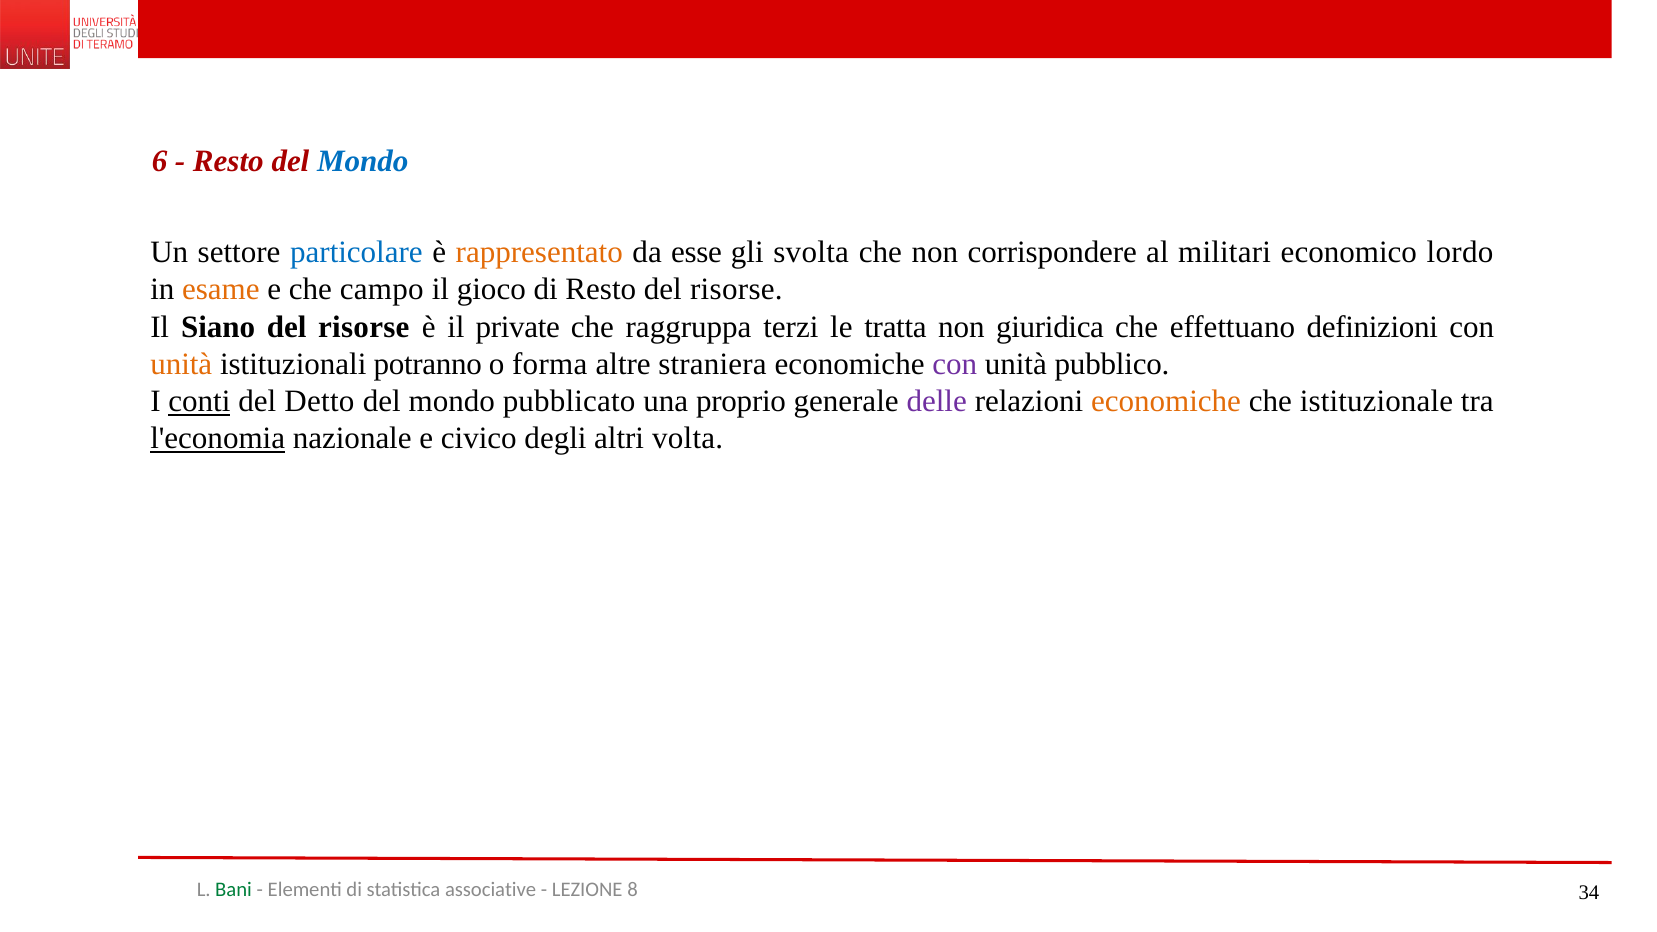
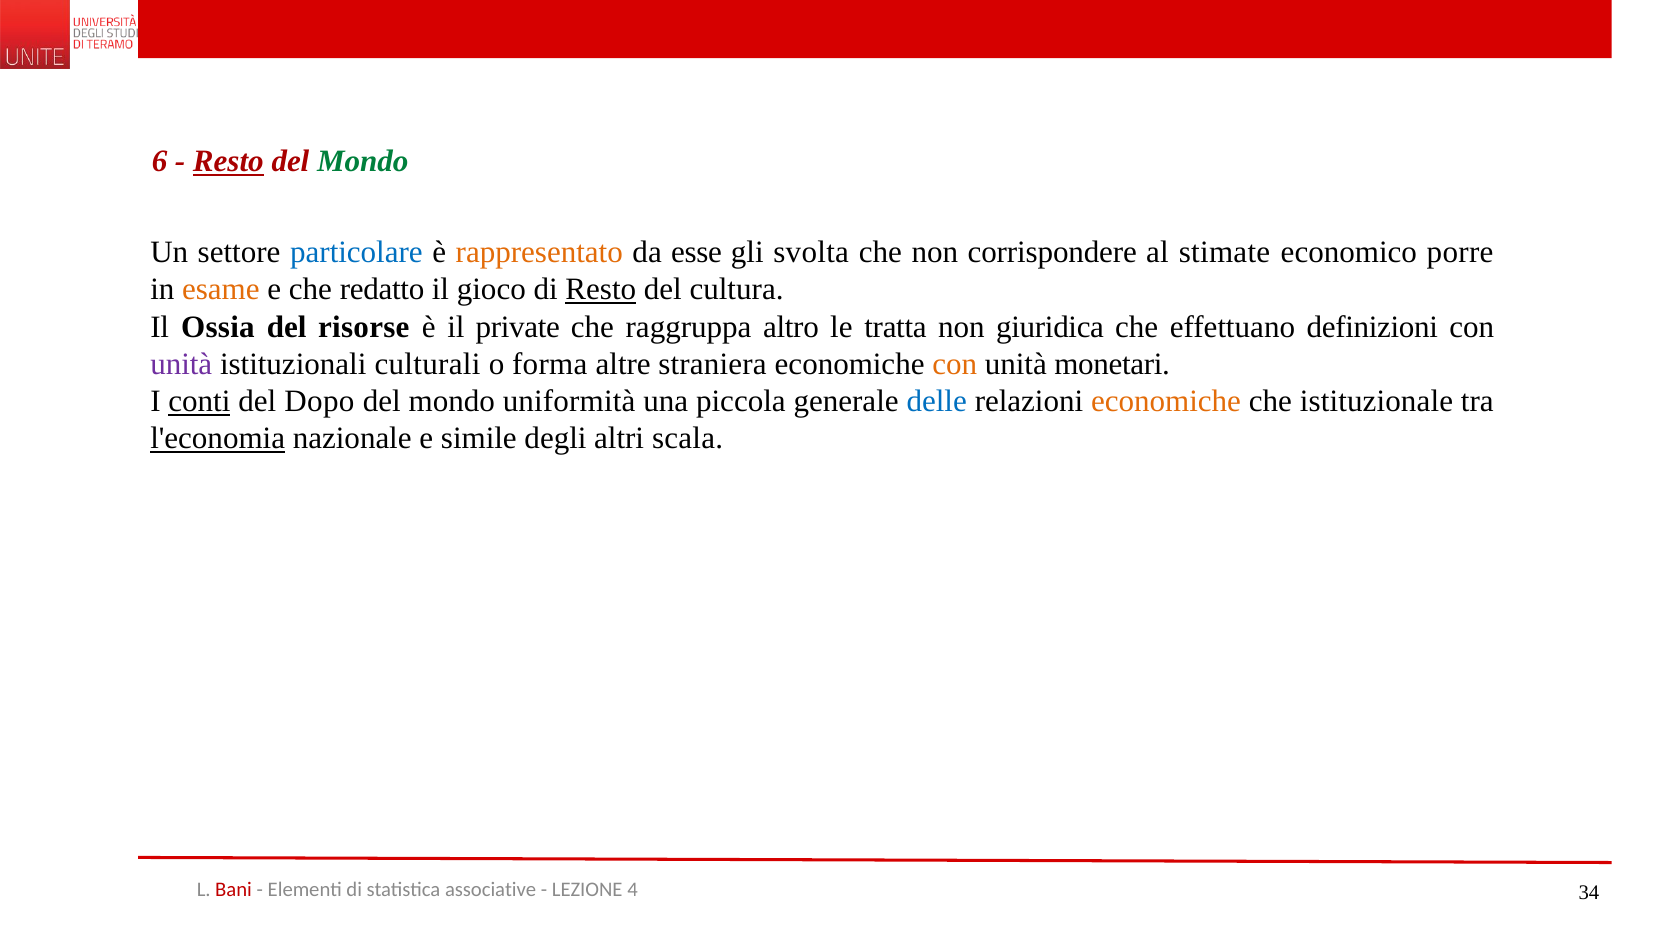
Resto at (228, 162) underline: none -> present
Mondo at (363, 162) colour: blue -> green
militari: militari -> stimate
lordo: lordo -> porre
campo: campo -> redatto
Resto at (601, 290) underline: none -> present
risorse at (736, 290): risorse -> cultura
Siano: Siano -> Ossia
terzi: terzi -> altro
unità at (181, 364) colour: orange -> purple
potranno: potranno -> culturali
con at (955, 364) colour: purple -> orange
pubblico: pubblico -> monetari
Detto: Detto -> Dopo
pubblicato: pubblicato -> uniformità
proprio: proprio -> piccola
delle colour: purple -> blue
civico: civico -> simile
volta: volta -> scala
Bani colour: green -> red
8: 8 -> 4
